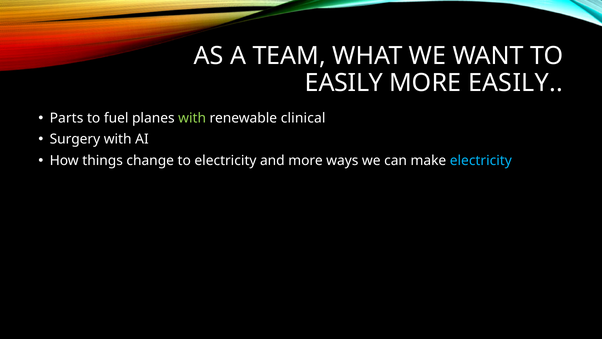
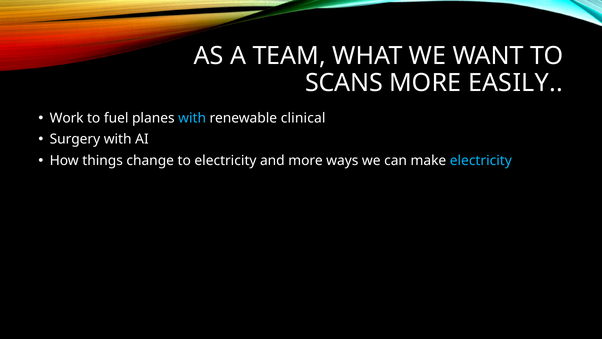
EASILY at (344, 83): EASILY -> SCANS
Parts: Parts -> Work
with at (192, 118) colour: light green -> light blue
